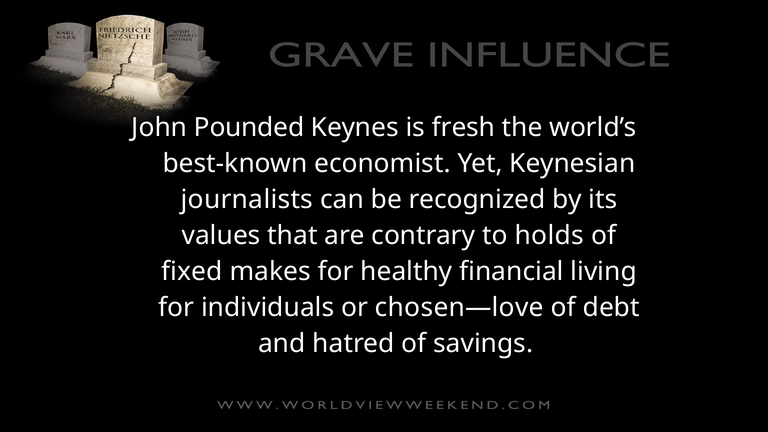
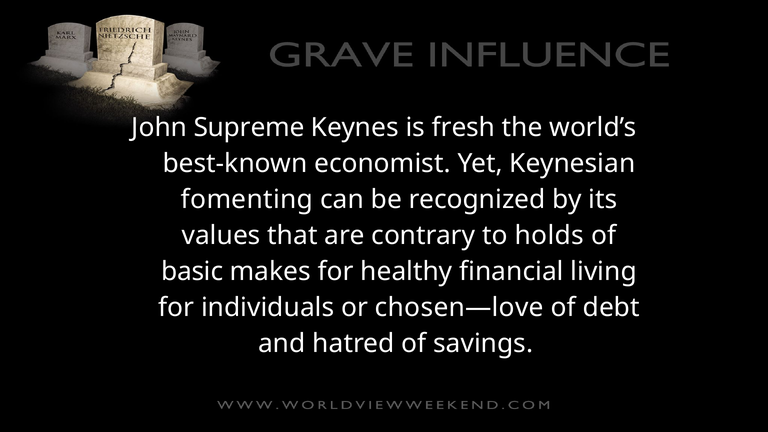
Pounded: Pounded -> Supreme
journalists: journalists -> fomenting
fixed: fixed -> basic
